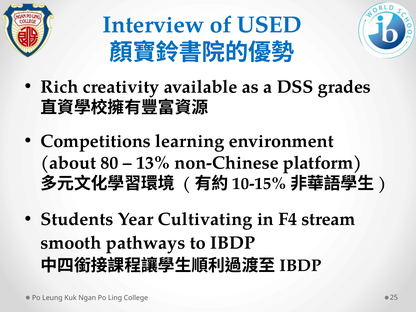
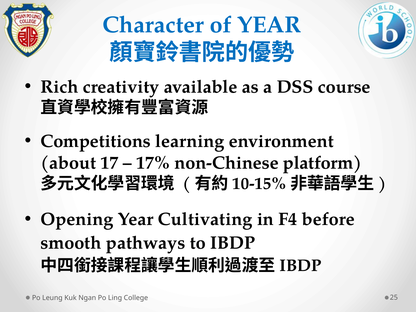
Interview: Interview -> Character
of USED: USED -> YEAR
grades: grades -> course
80: 80 -> 17
13%: 13% -> 17%
Students: Students -> Opening
stream: stream -> before
